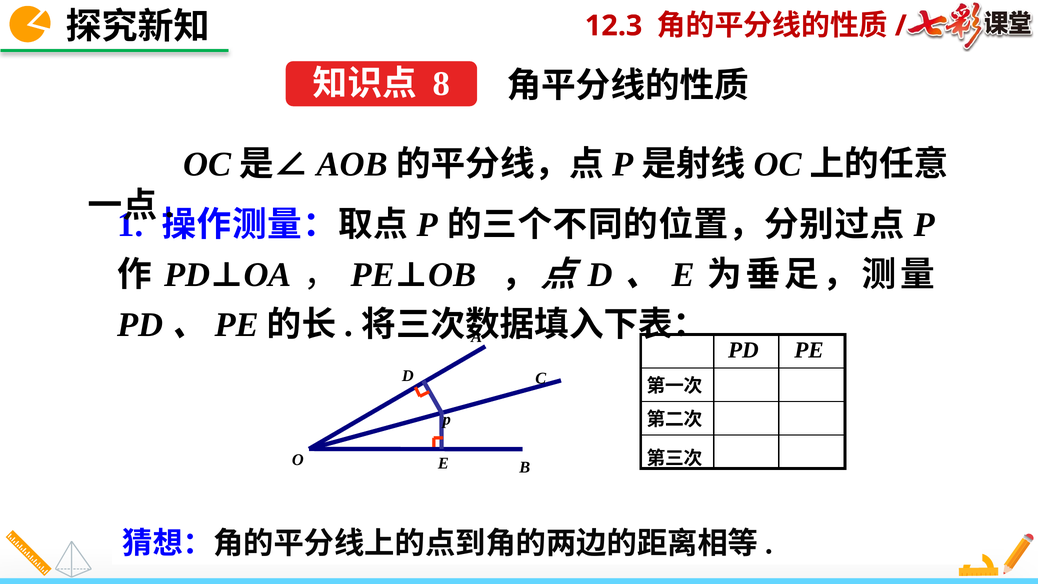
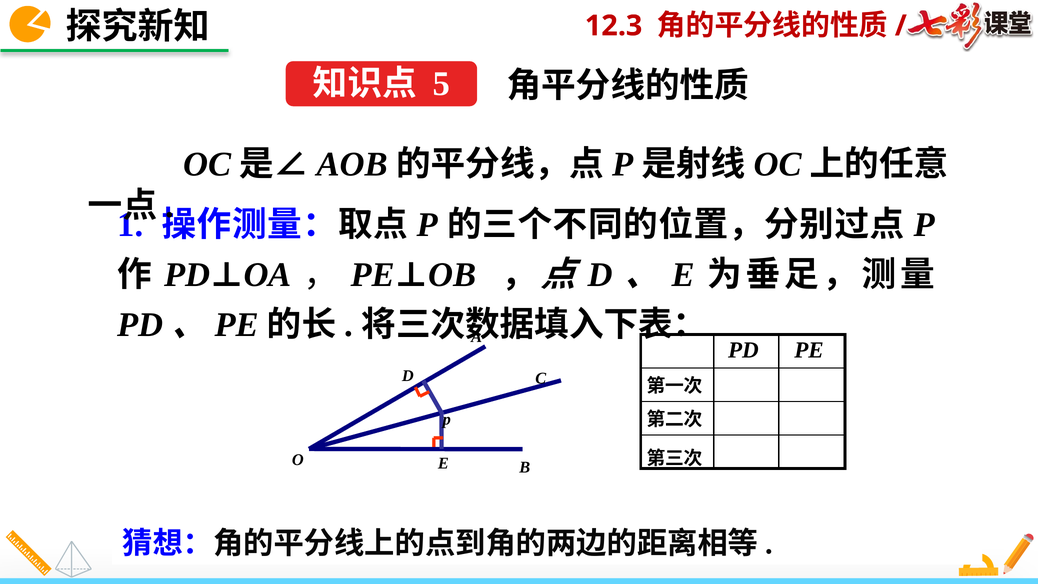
8: 8 -> 5
